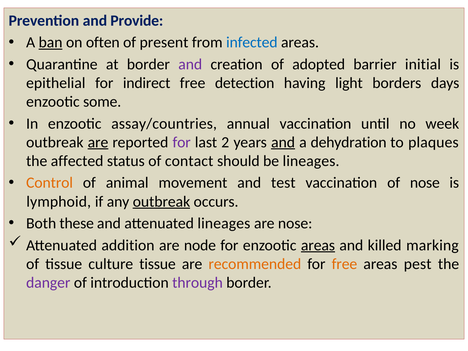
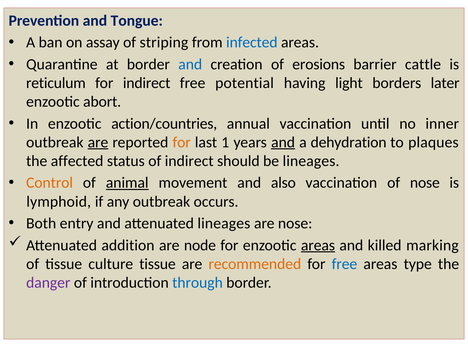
Provide: Provide -> Tongue
ban underline: present -> none
often: often -> assay
present: present -> striping
and at (190, 64) colour: purple -> blue
adopted: adopted -> erosions
initial: initial -> cattle
epithelial: epithelial -> reticulum
detection: detection -> potential
days: days -> later
some: some -> abort
assay/countries: assay/countries -> action/countries
week: week -> inner
for at (182, 142) colour: purple -> orange
2: 2 -> 1
of contact: contact -> indirect
animal underline: none -> present
test: test -> also
outbreak at (161, 202) underline: present -> none
these: these -> entry
free at (344, 264) colour: orange -> blue
pest: pest -> type
through colour: purple -> blue
